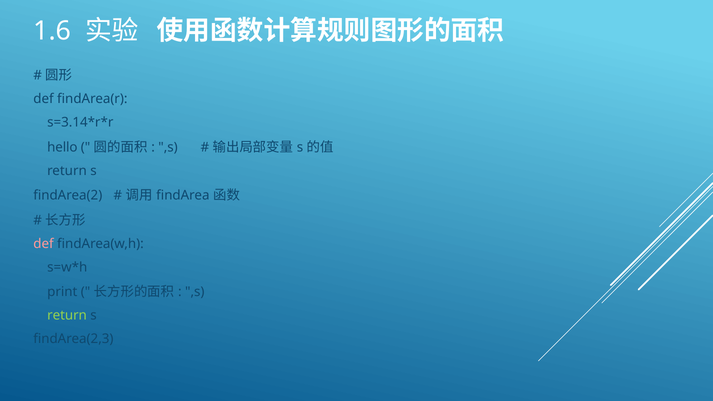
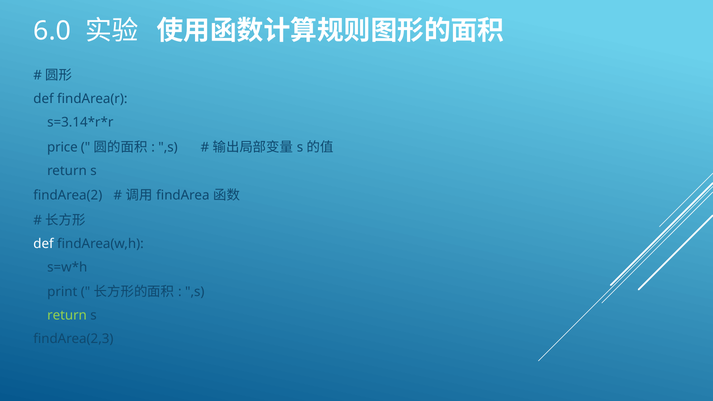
1.6: 1.6 -> 6.0
hello: hello -> price
def at (43, 244) colour: pink -> white
